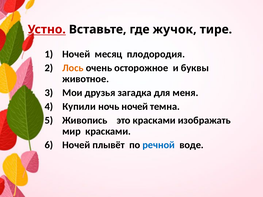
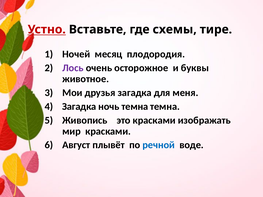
жучок: жучок -> схемы
Лось colour: orange -> purple
Купили at (79, 107): Купили -> Загадка
ночь ночей: ночей -> темна
Ночей at (76, 145): Ночей -> Август
